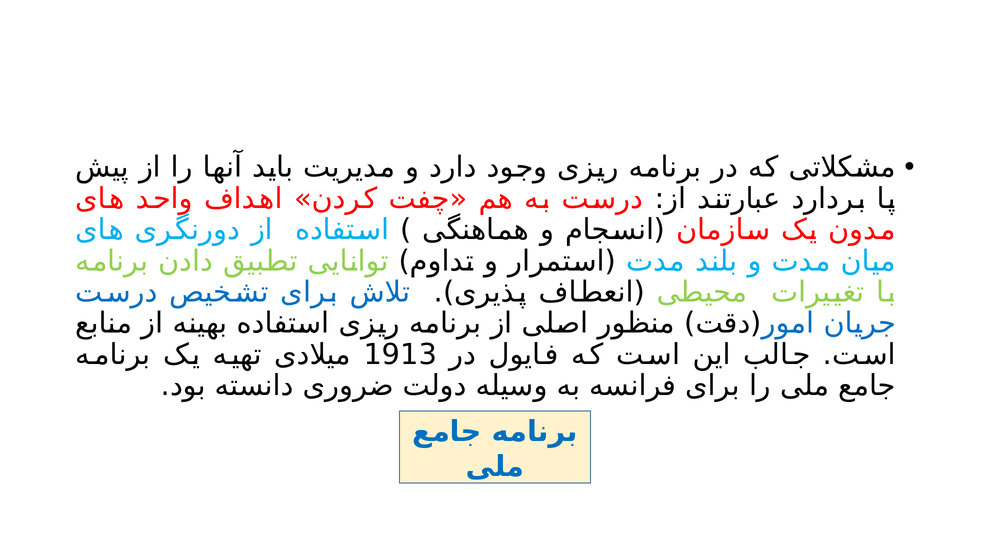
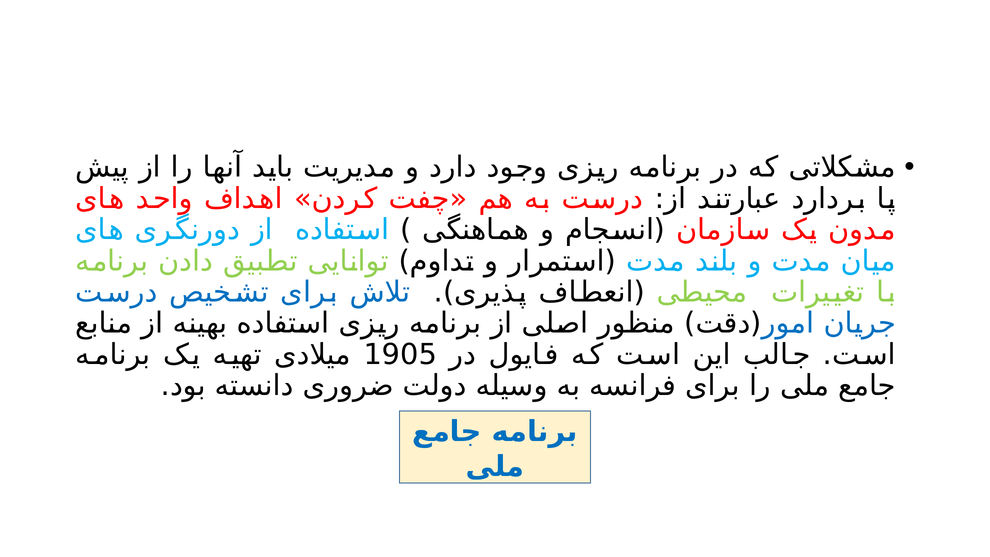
1913: 1913 -> 1905
